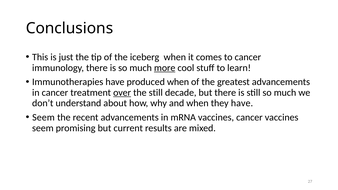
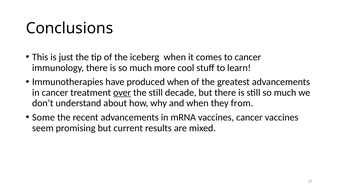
more underline: present -> none
they have: have -> from
Seem at (43, 117): Seem -> Some
